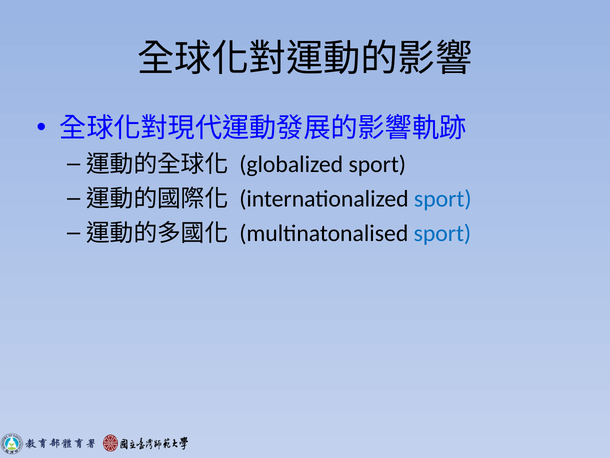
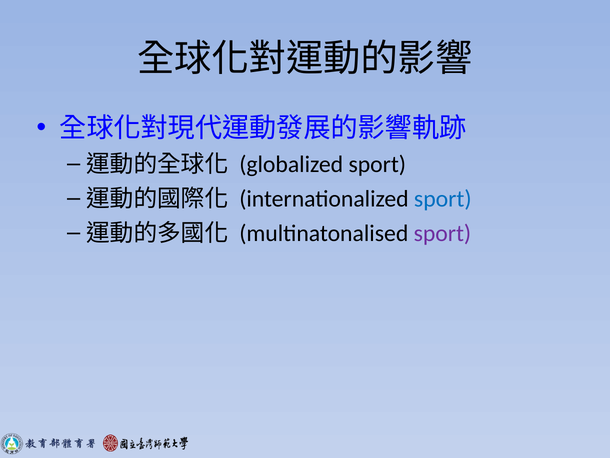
sport at (442, 233) colour: blue -> purple
